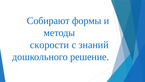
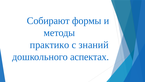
скорости: скорости -> практико
решение: решение -> аспектах
